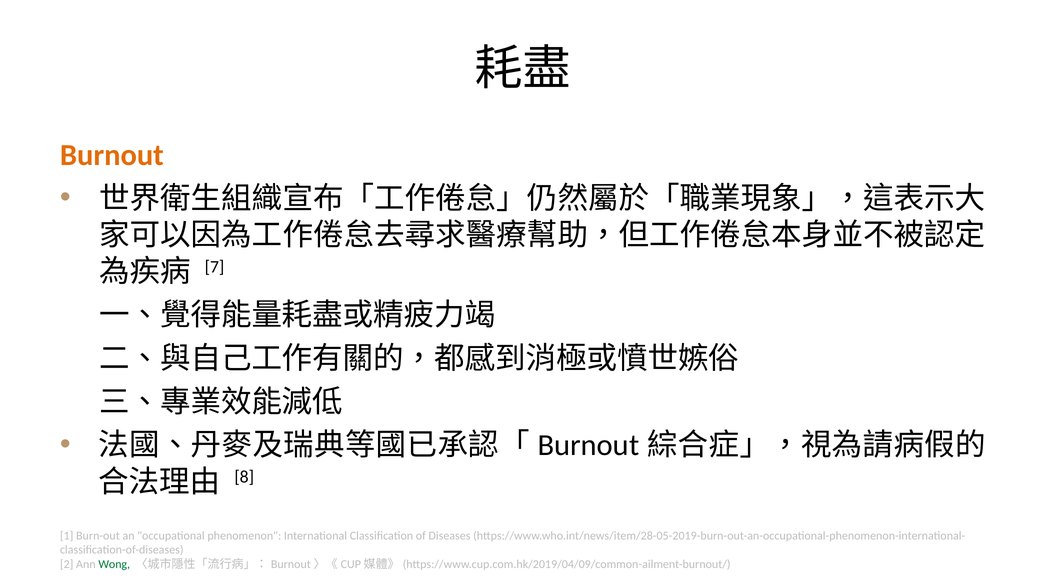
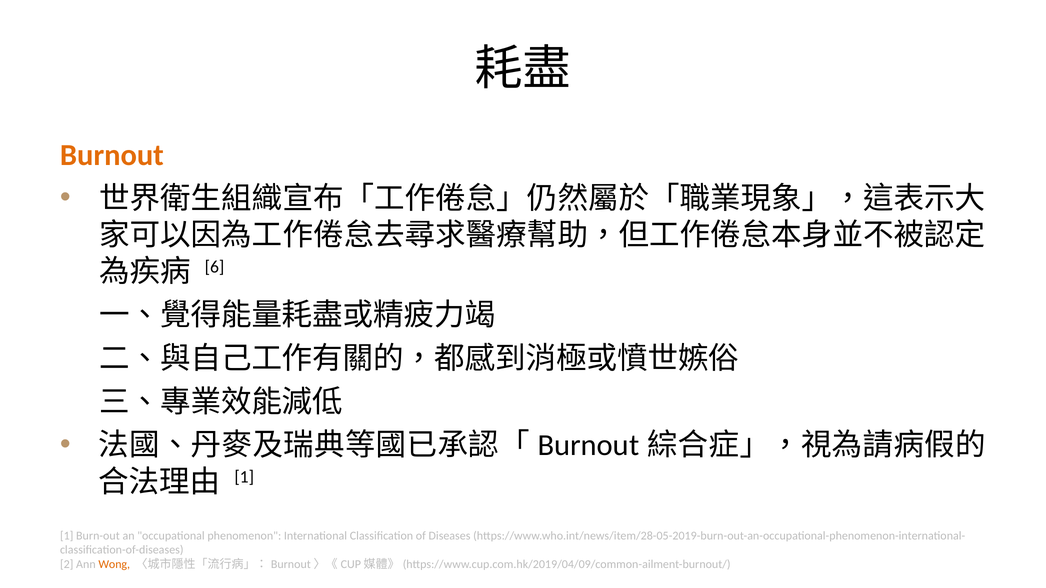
7: 7 -> 6
8 at (244, 477): 8 -> 1
Wong colour: green -> orange
